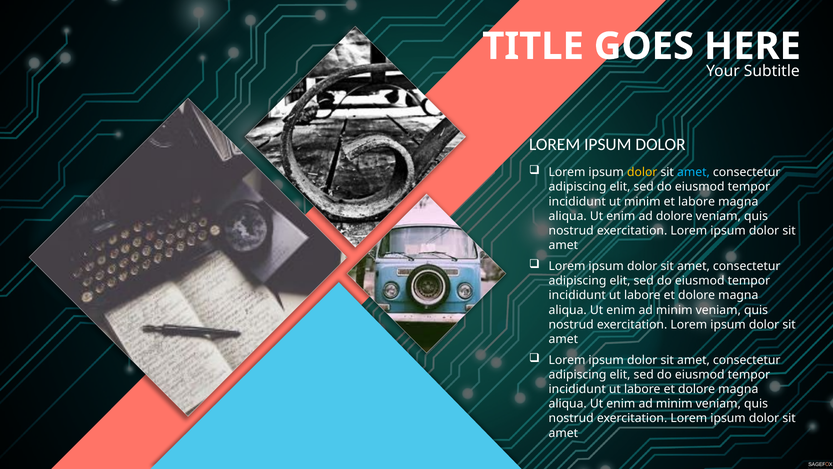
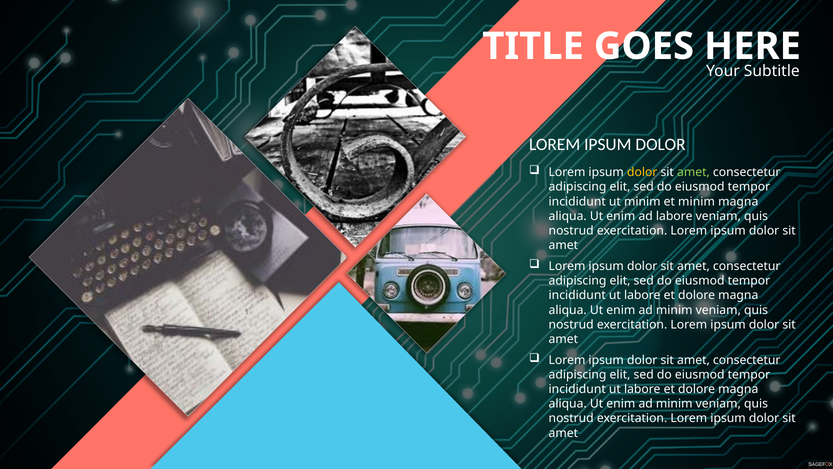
amet at (693, 172) colour: light blue -> light green
et labore: labore -> minim
ad dolore: dolore -> labore
